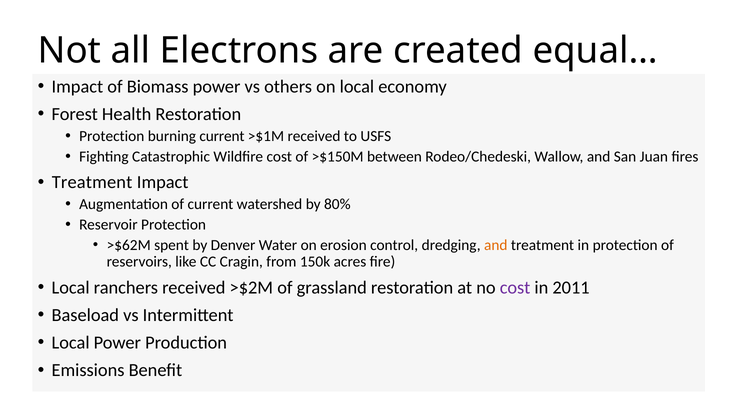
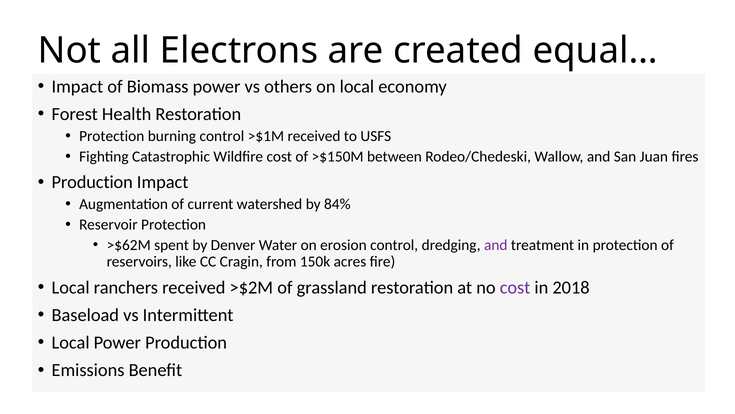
burning current: current -> control
Treatment at (92, 182): Treatment -> Production
80%: 80% -> 84%
and at (496, 245) colour: orange -> purple
2011: 2011 -> 2018
